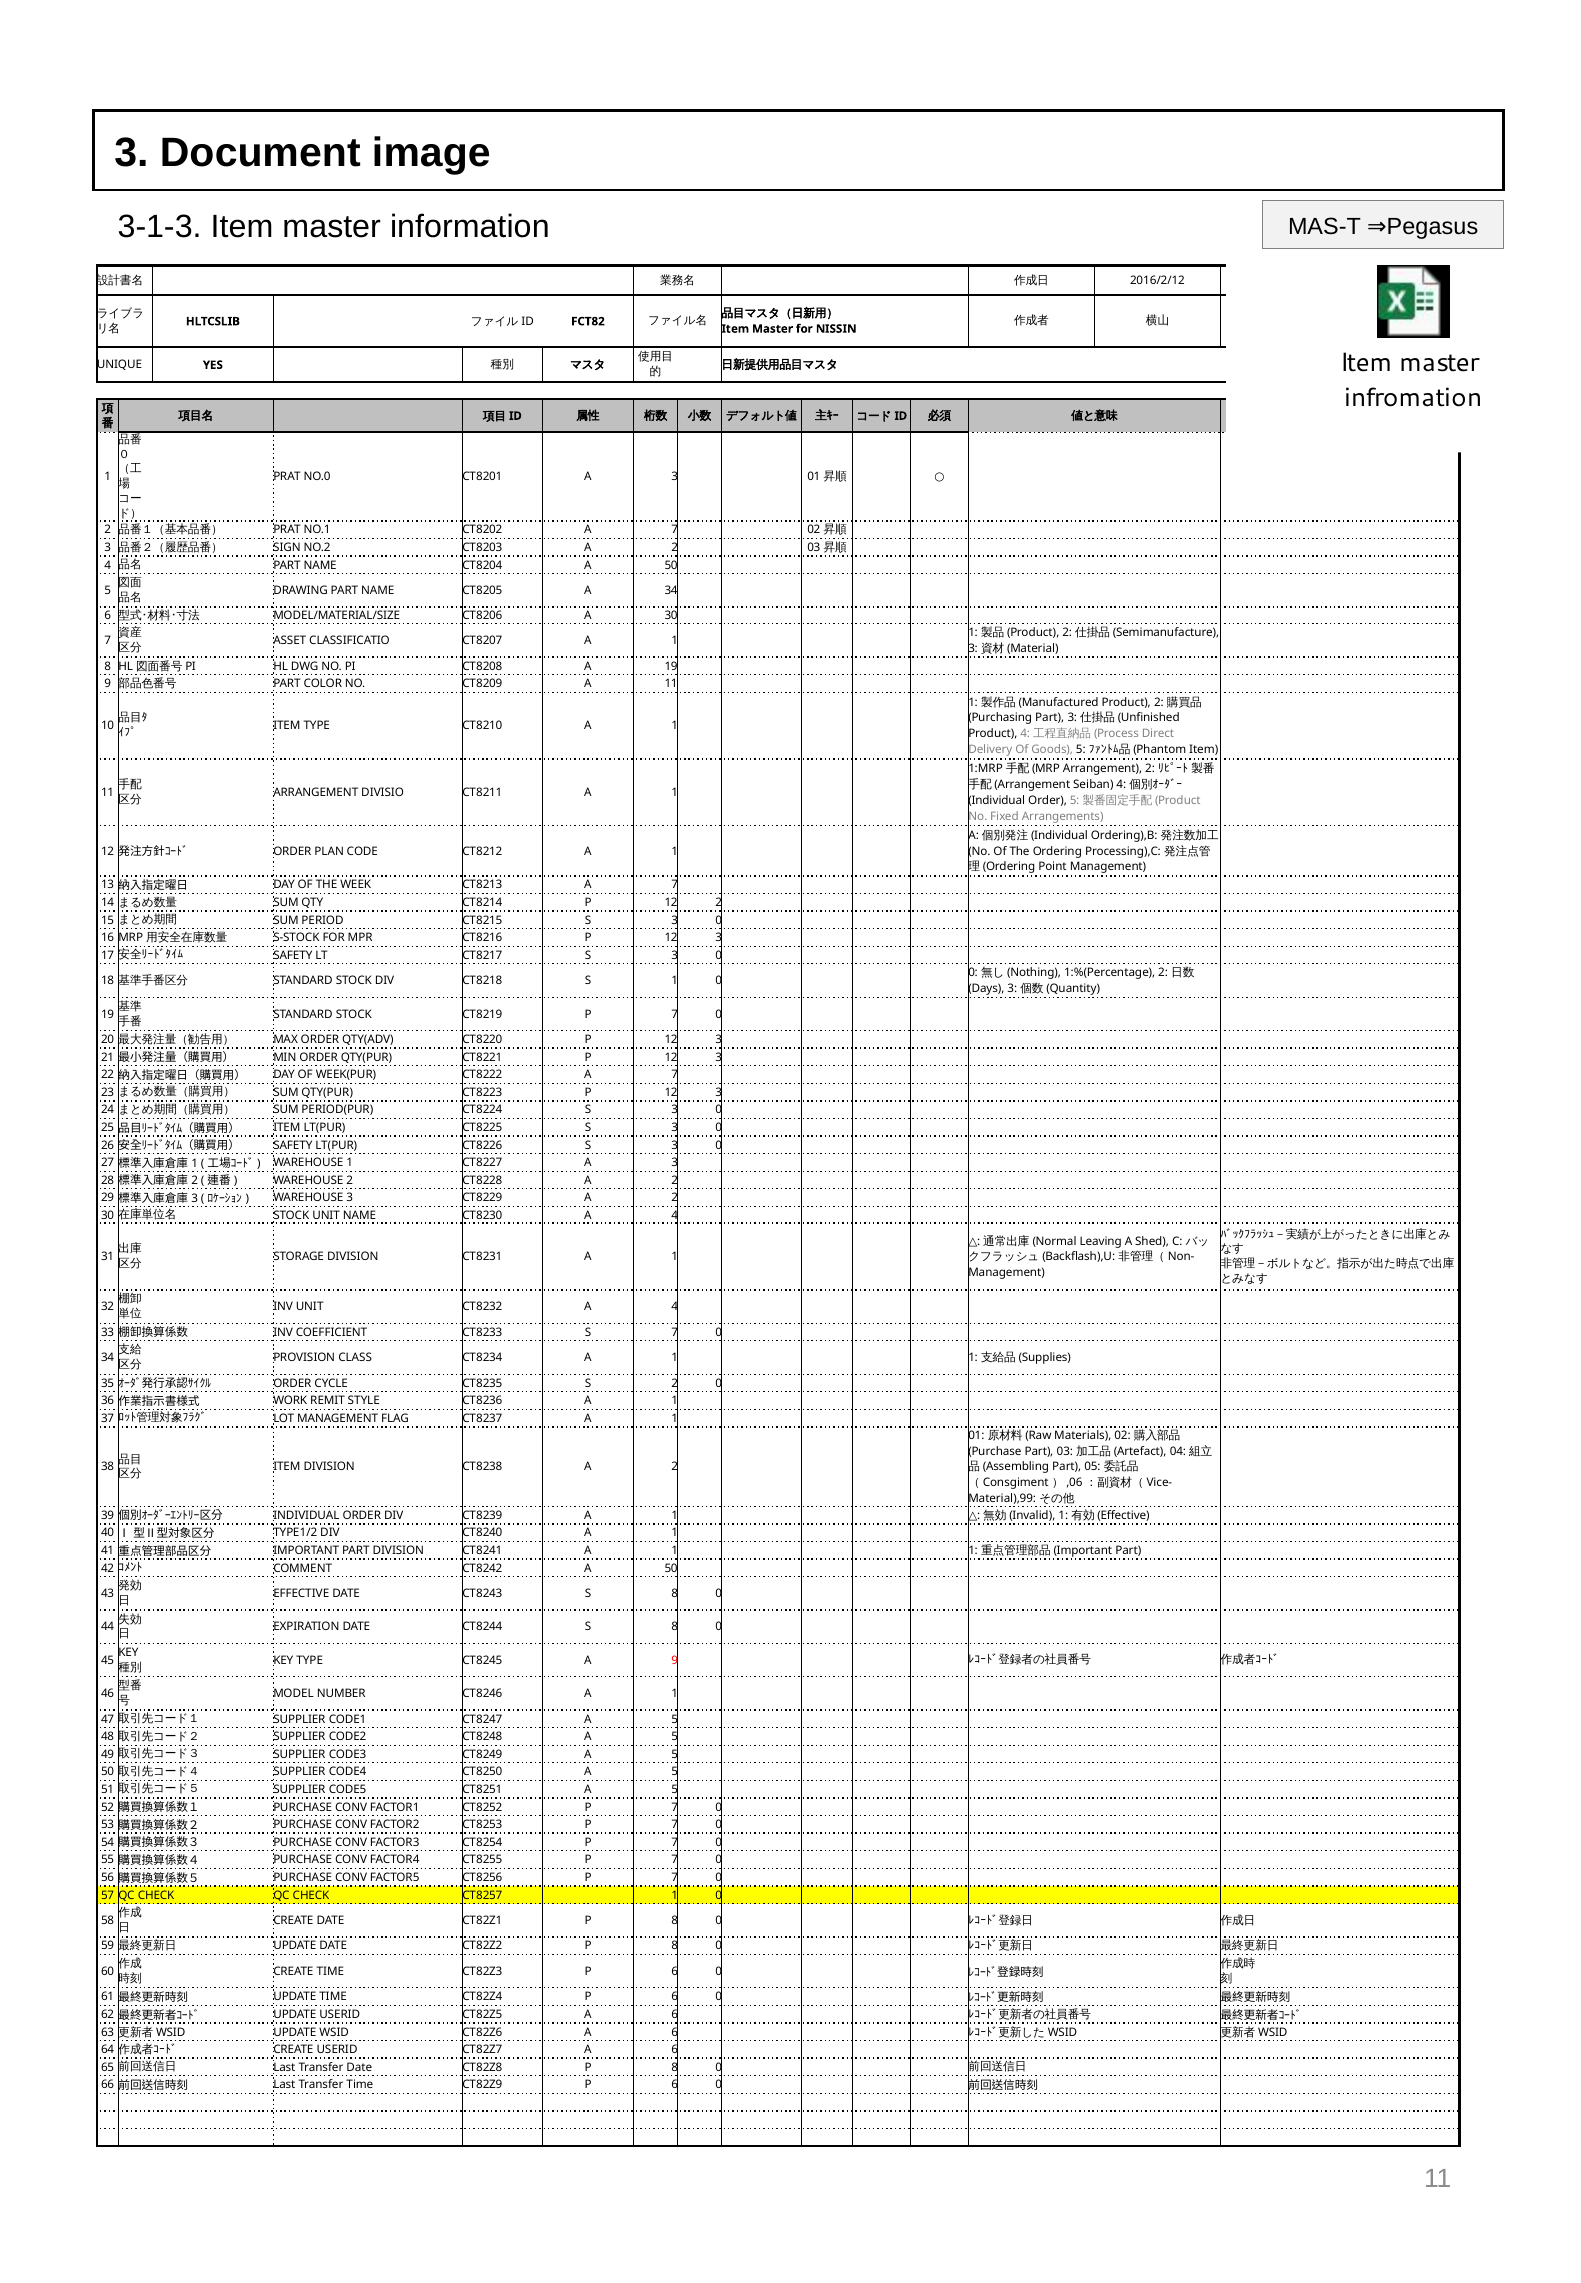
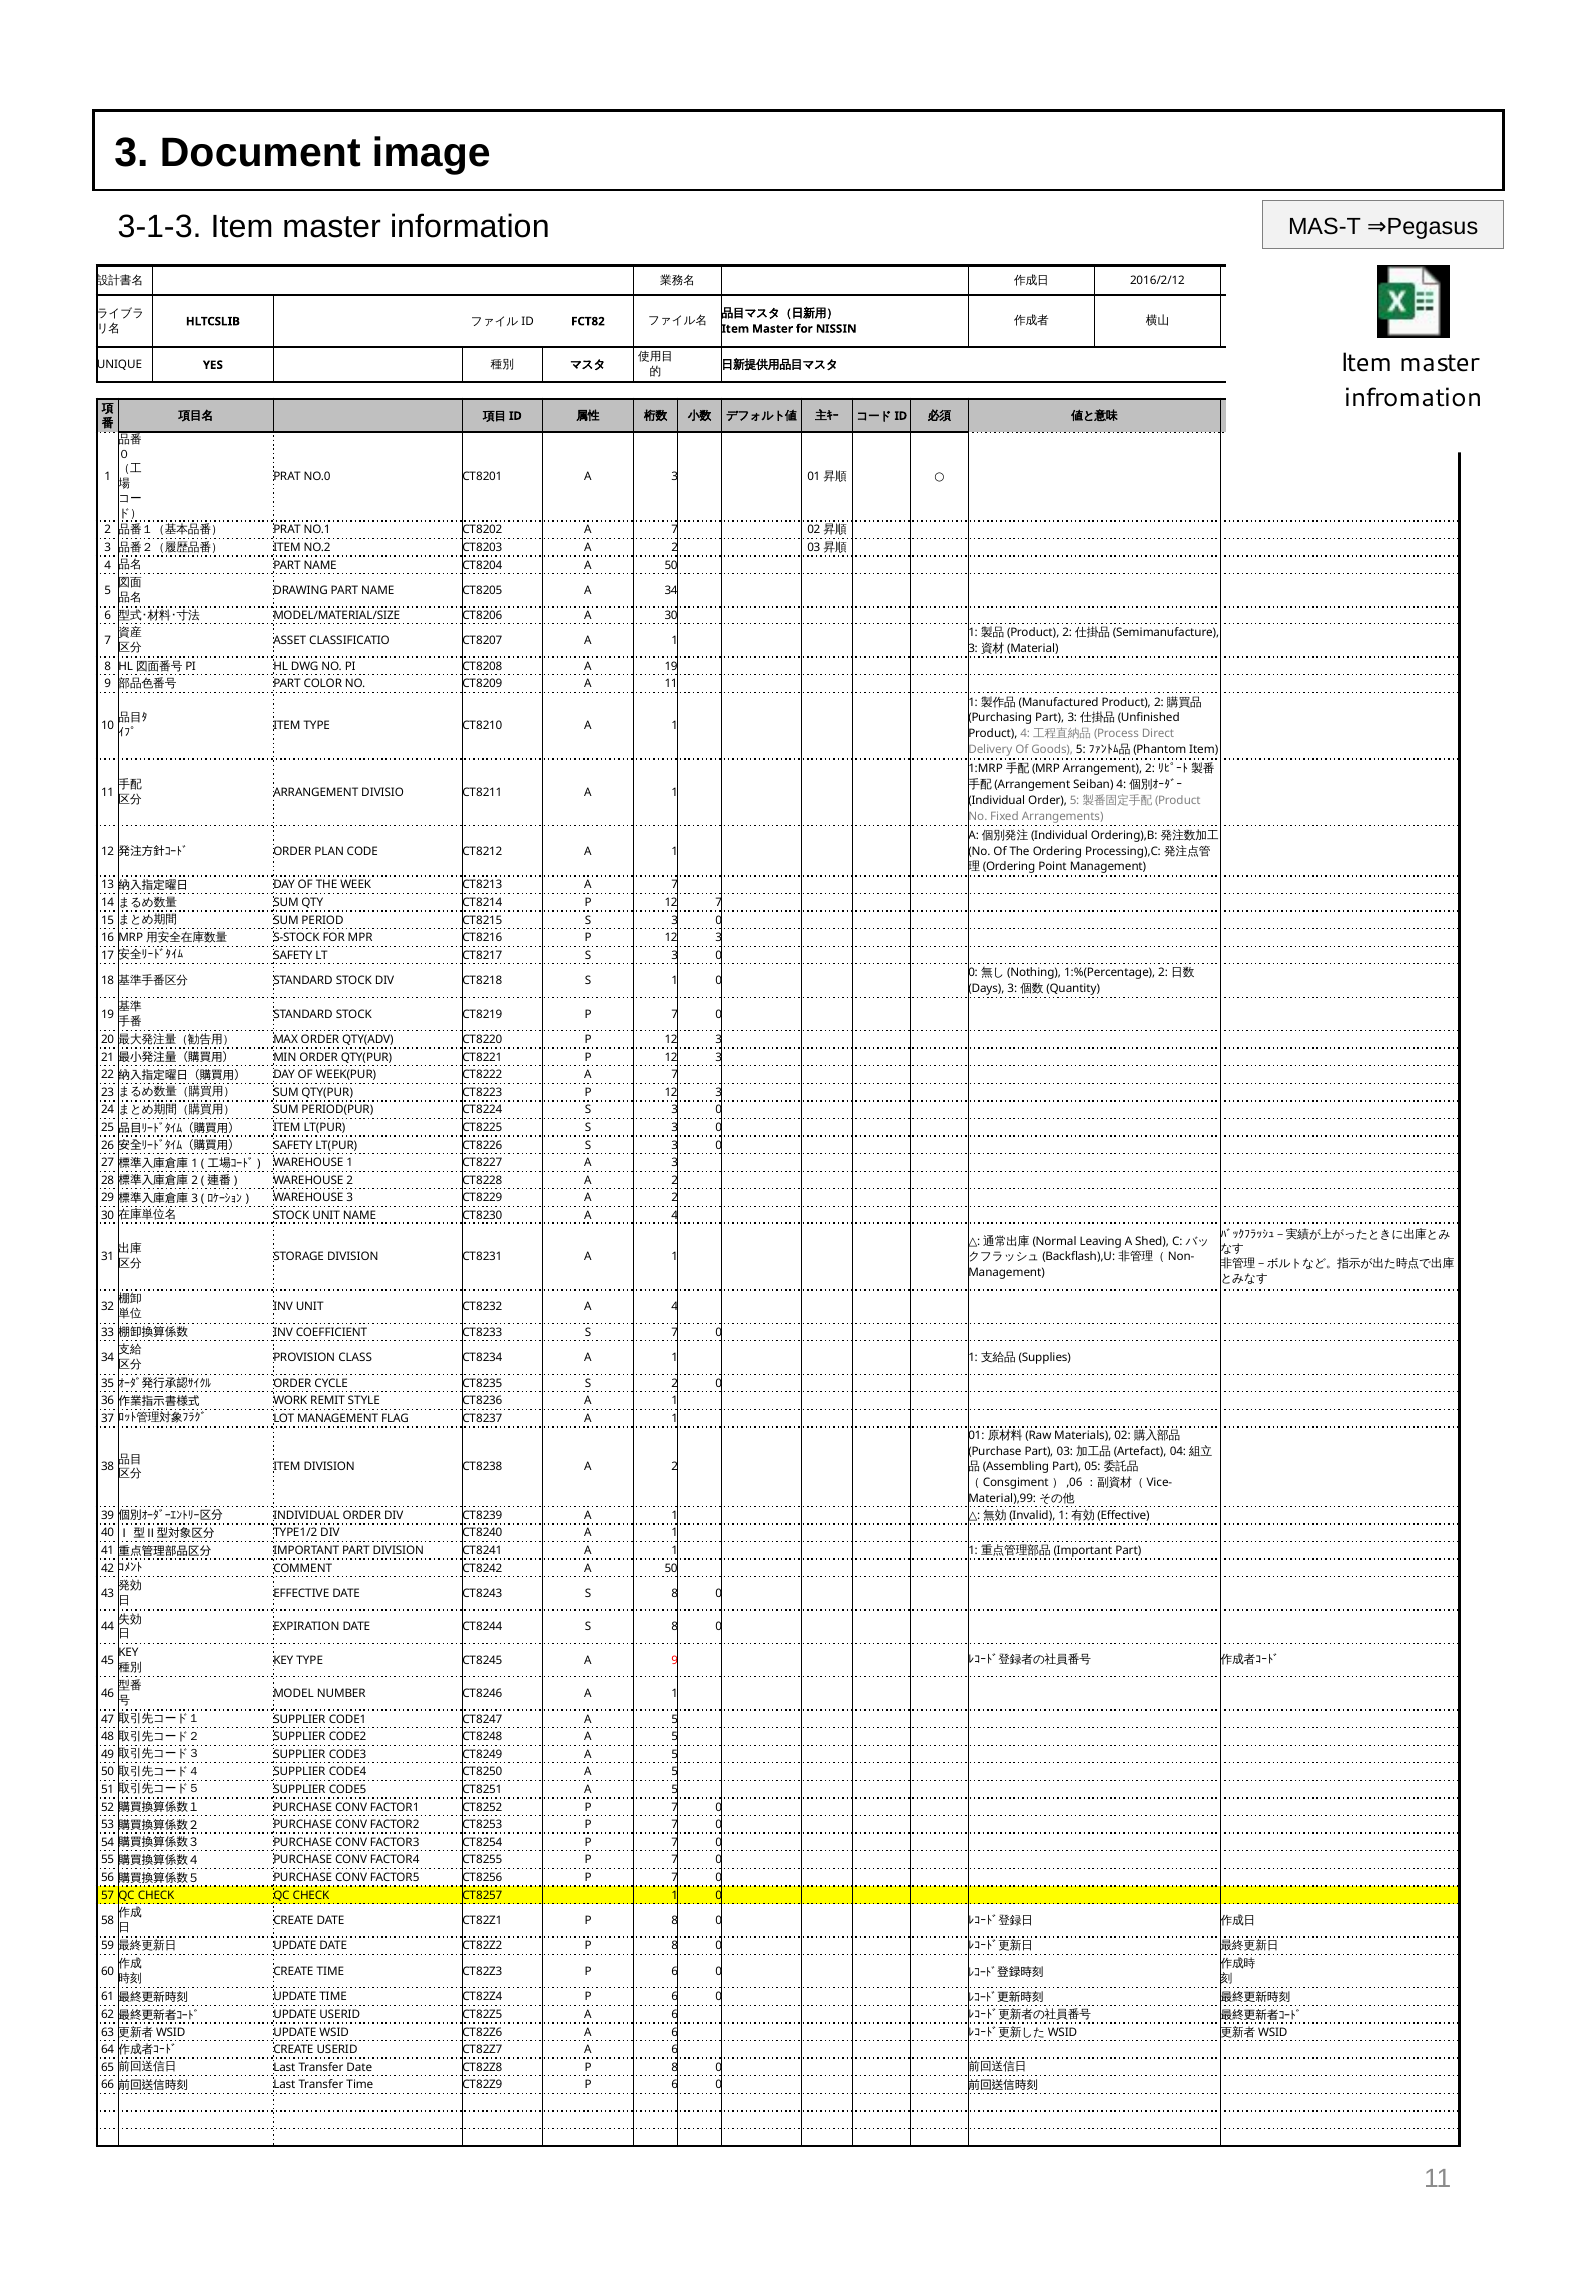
SIGN at (287, 548): SIGN -> ITEM
12 2: 2 -> 7
